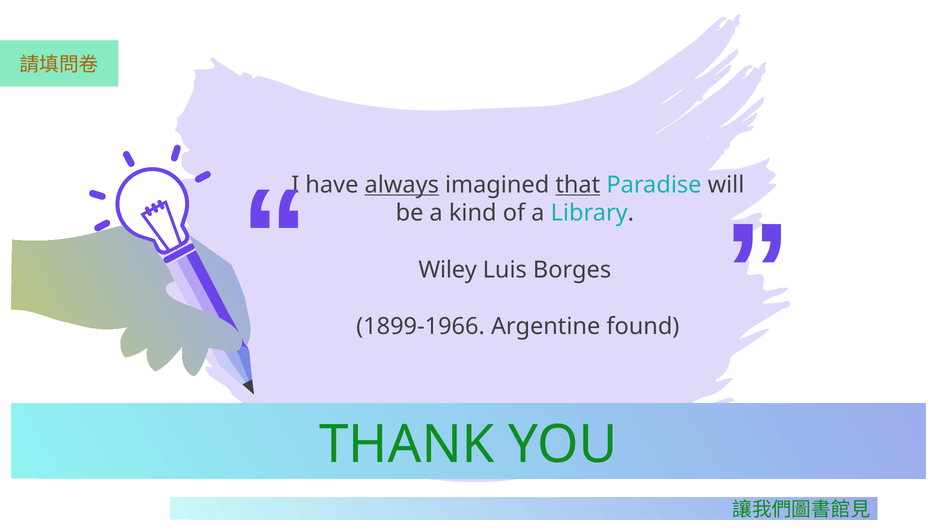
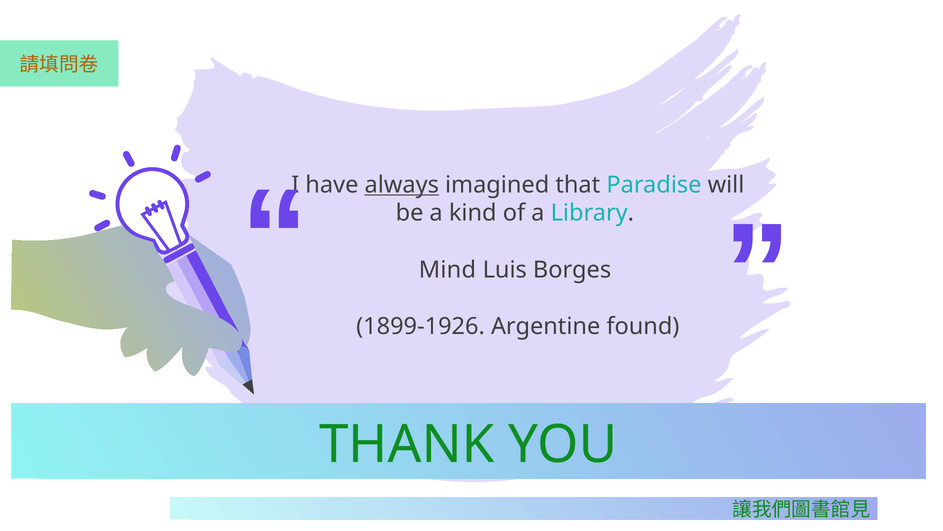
that underline: present -> none
Wiley: Wiley -> Mind
1899-1966: 1899-1966 -> 1899-1926
